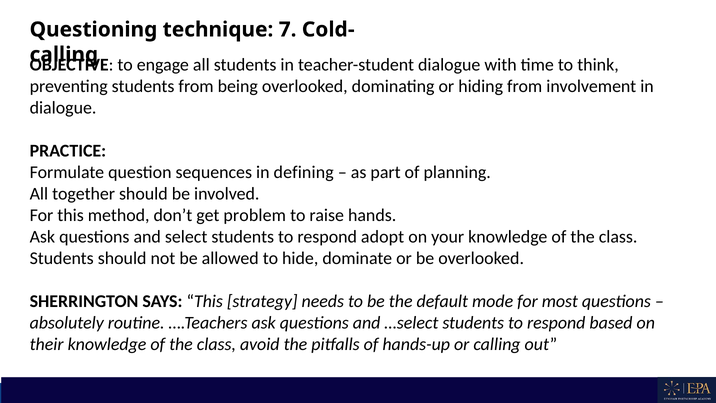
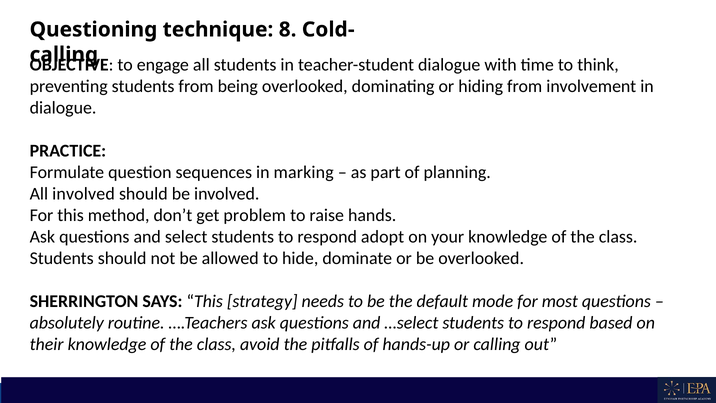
7: 7 -> 8
defining: defining -> marking
All together: together -> involved
